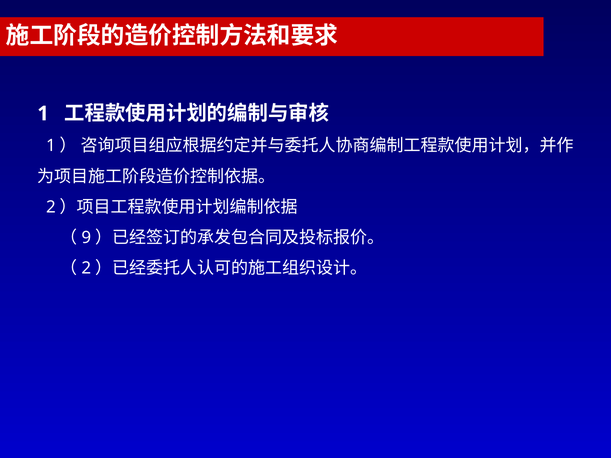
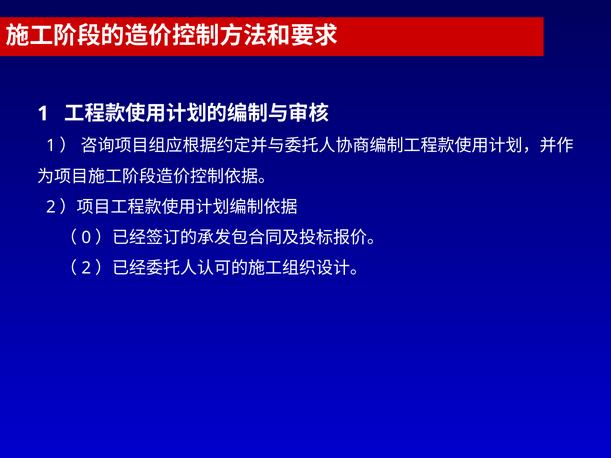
9: 9 -> 0
